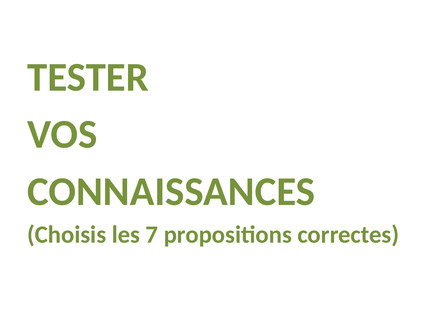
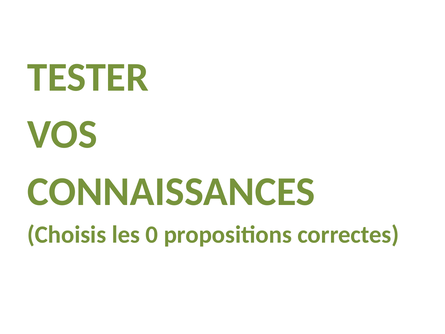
7: 7 -> 0
